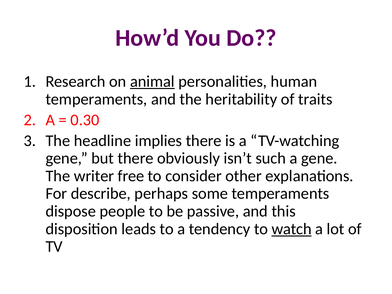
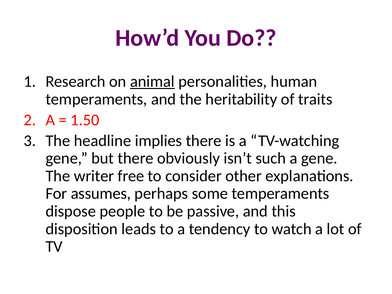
0.30: 0.30 -> 1.50
describe: describe -> assumes
watch underline: present -> none
